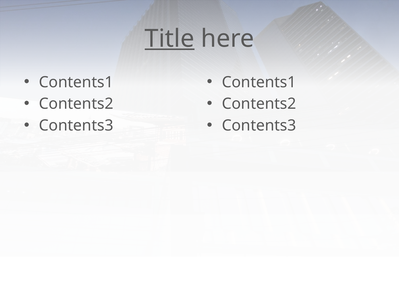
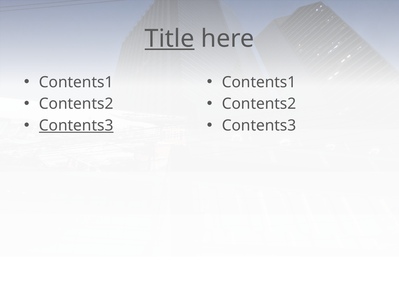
Contents3 at (76, 126) underline: none -> present
